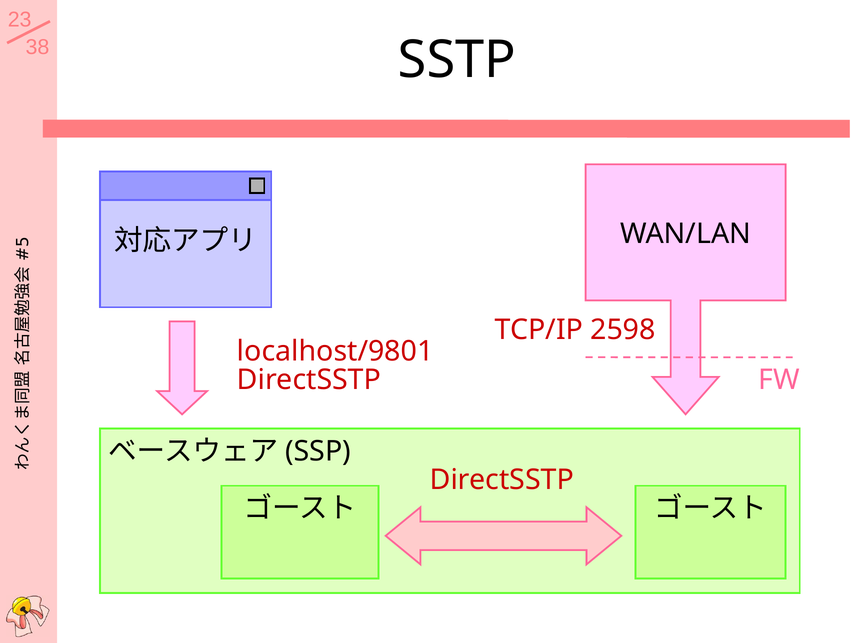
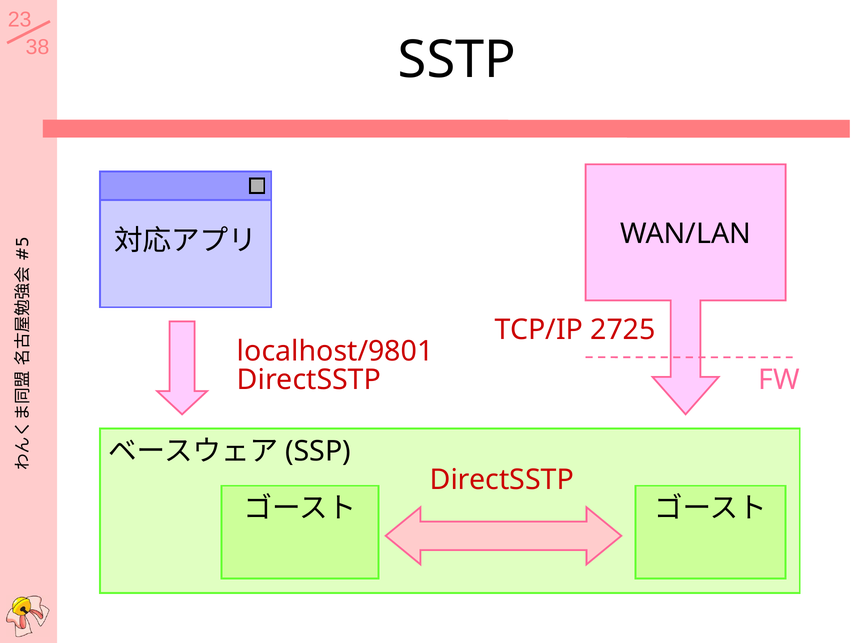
2598: 2598 -> 2725
